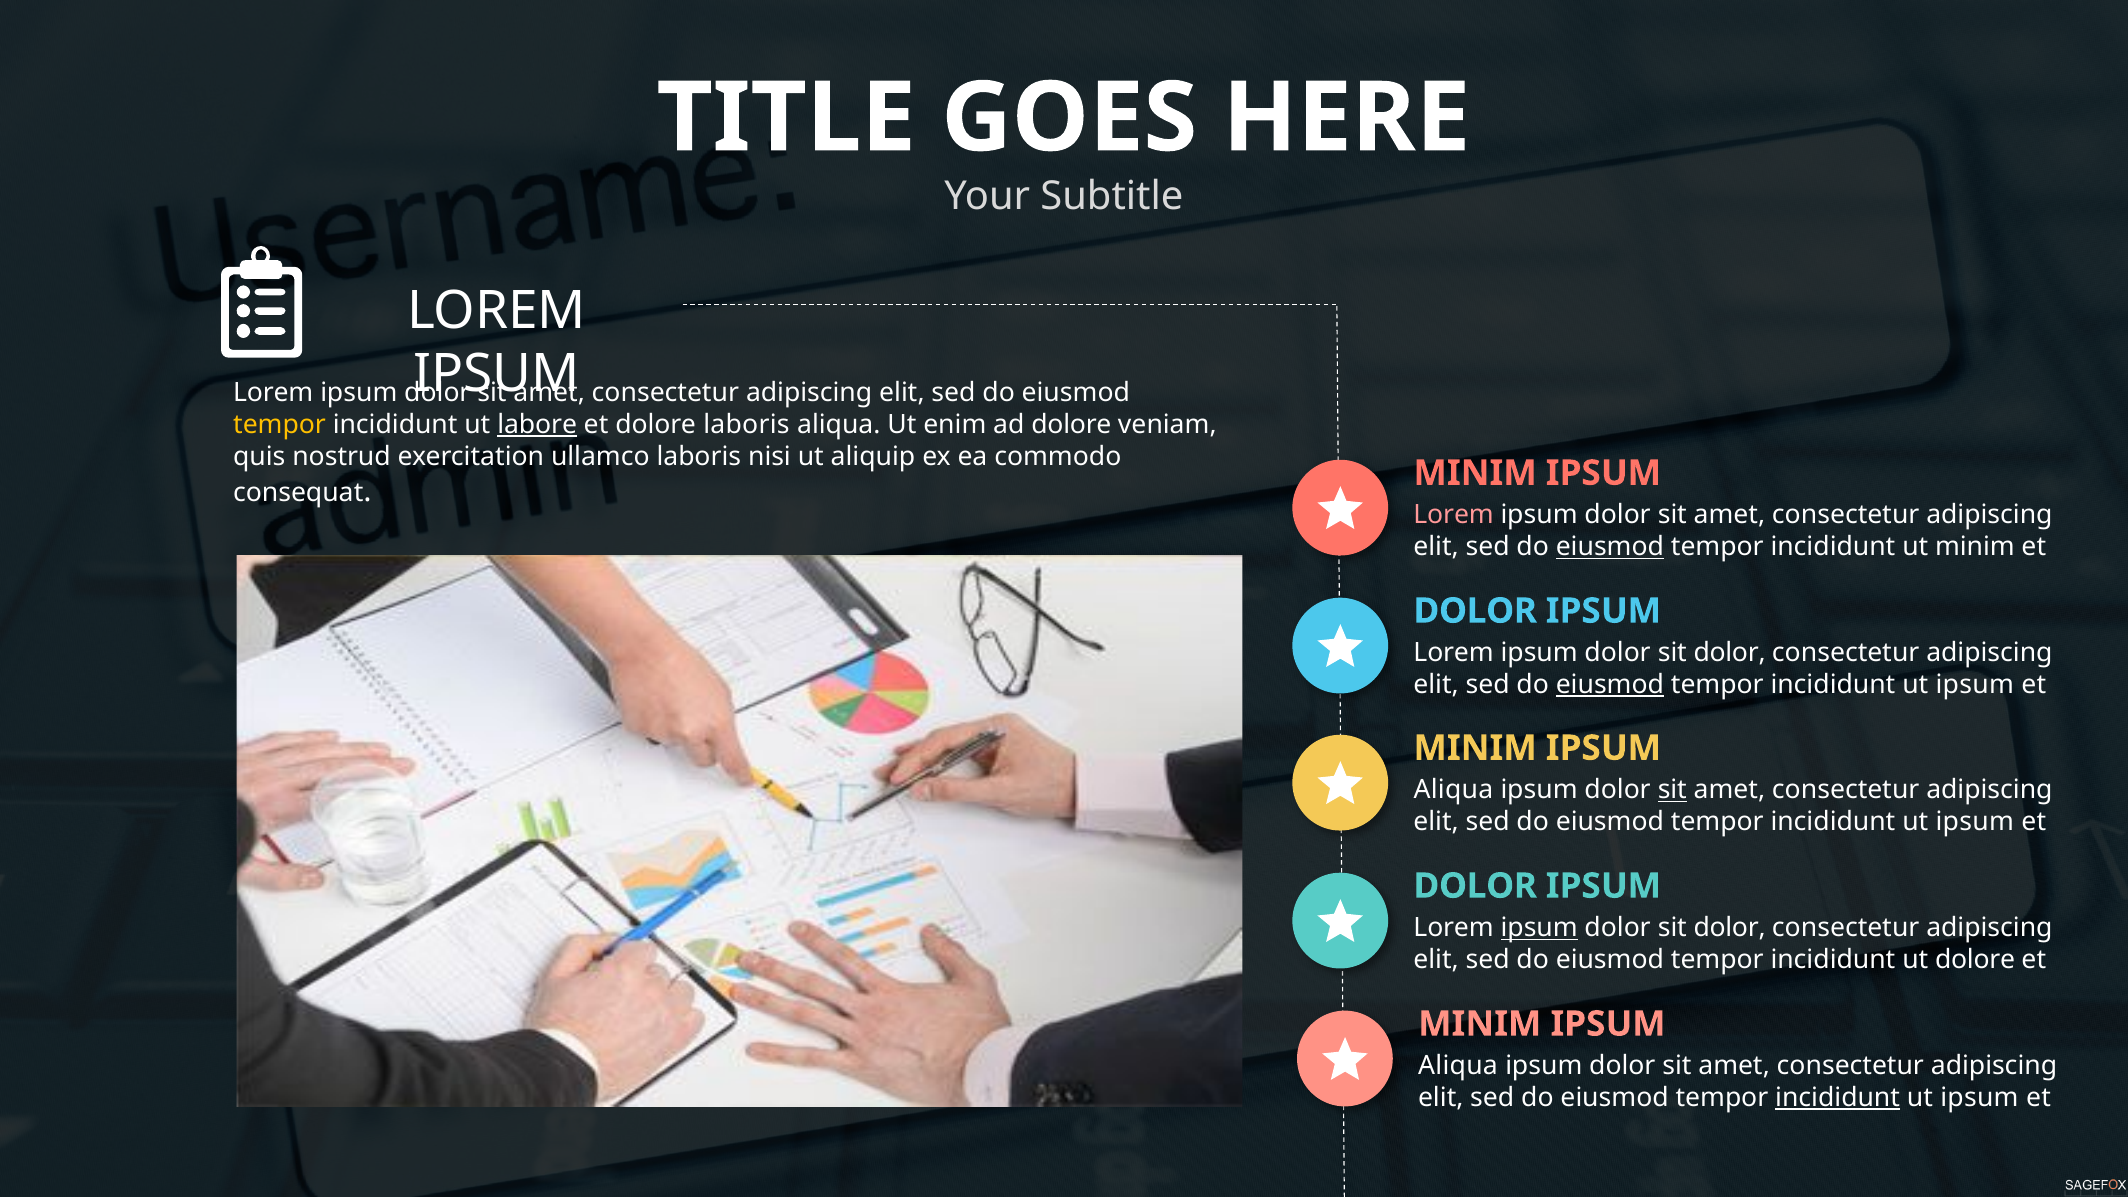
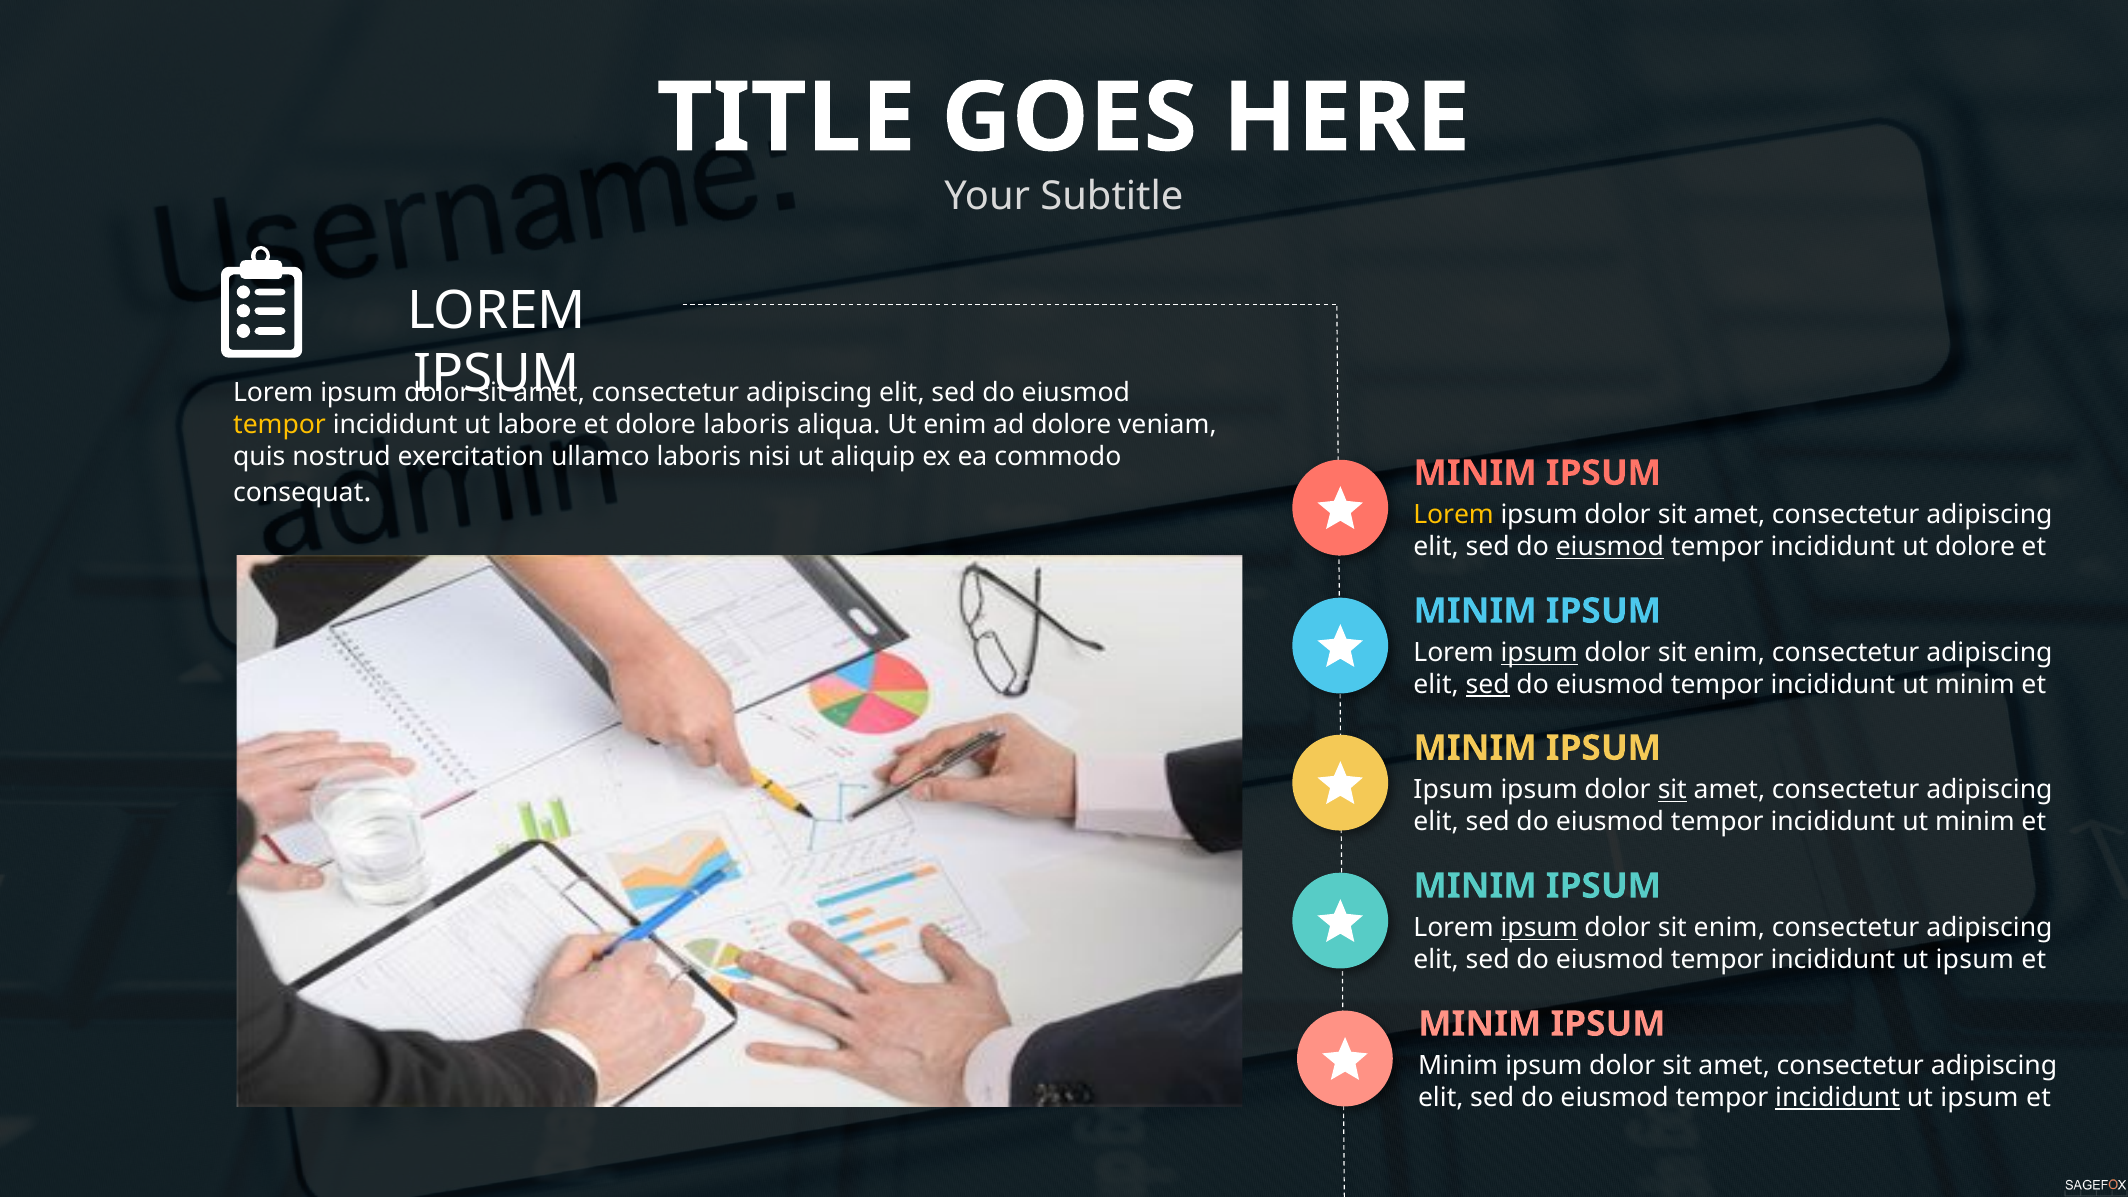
labore underline: present -> none
Lorem at (1454, 515) colour: pink -> yellow
ut minim: minim -> dolore
DOLOR at (1475, 611): DOLOR -> MINIM
ipsum at (1539, 653) underline: none -> present
dolor at (1730, 653): dolor -> enim
sed at (1488, 685) underline: none -> present
eiusmod at (1610, 685) underline: present -> none
ipsum at (1975, 685): ipsum -> minim
Aliqua at (1453, 790): Aliqua -> Ipsum
ipsum at (1975, 822): ipsum -> minim
DOLOR at (1475, 886): DOLOR -> MINIM
dolor at (1730, 928): dolor -> enim
dolore at (1975, 960): dolore -> ipsum
Aliqua at (1458, 1066): Aliqua -> Minim
